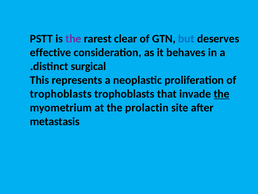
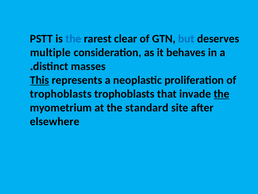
the at (73, 39) colour: purple -> blue
effective: effective -> multiple
surgical: surgical -> masses
This underline: none -> present
prolactin: prolactin -> standard
metastasis: metastasis -> elsewhere
